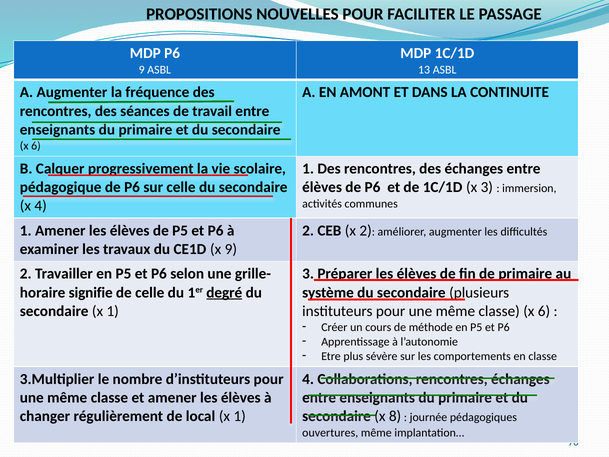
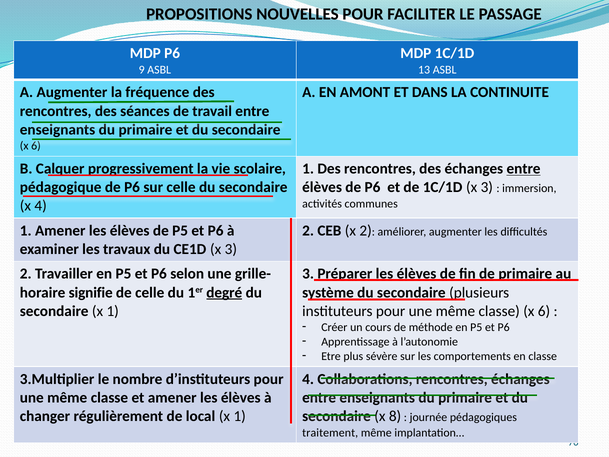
entre at (524, 169) underline: none -> present
CE1D x 9: 9 -> 3
ouvertures: ouvertures -> traitement
